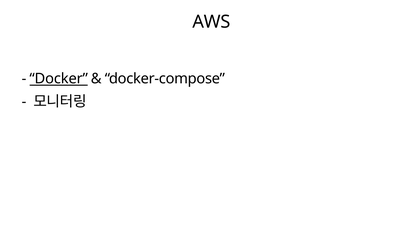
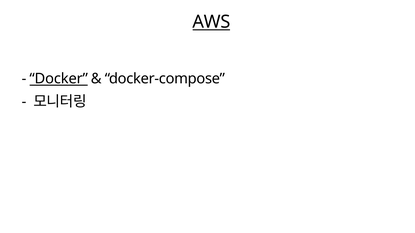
AWS underline: none -> present
